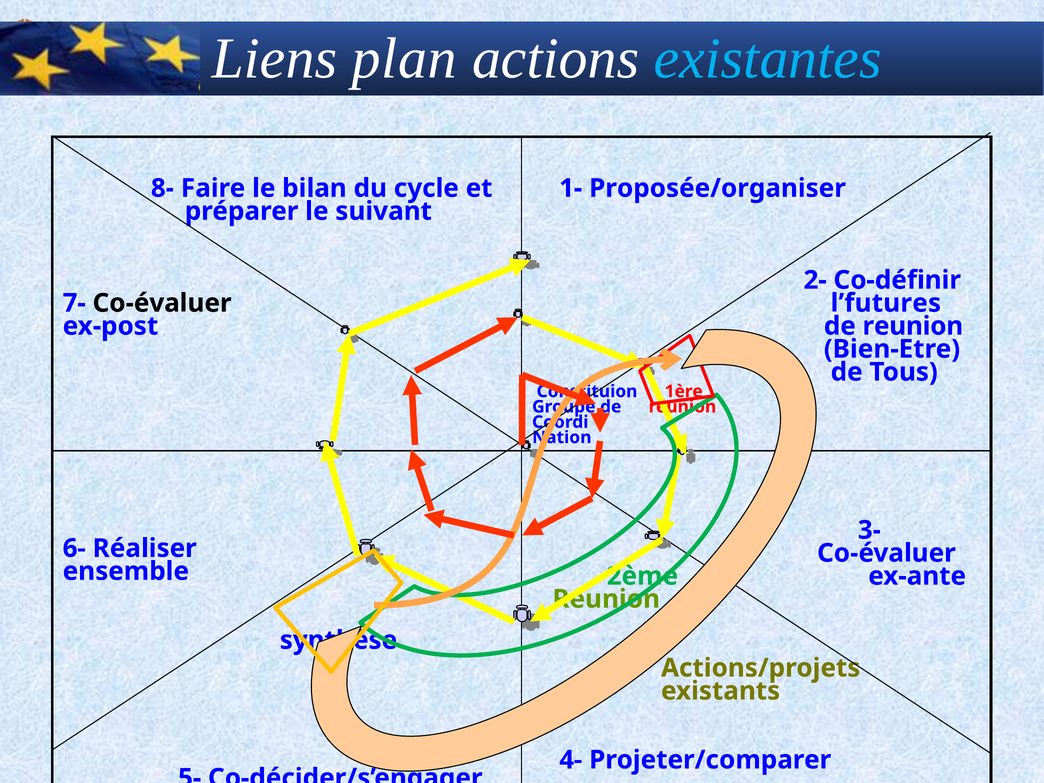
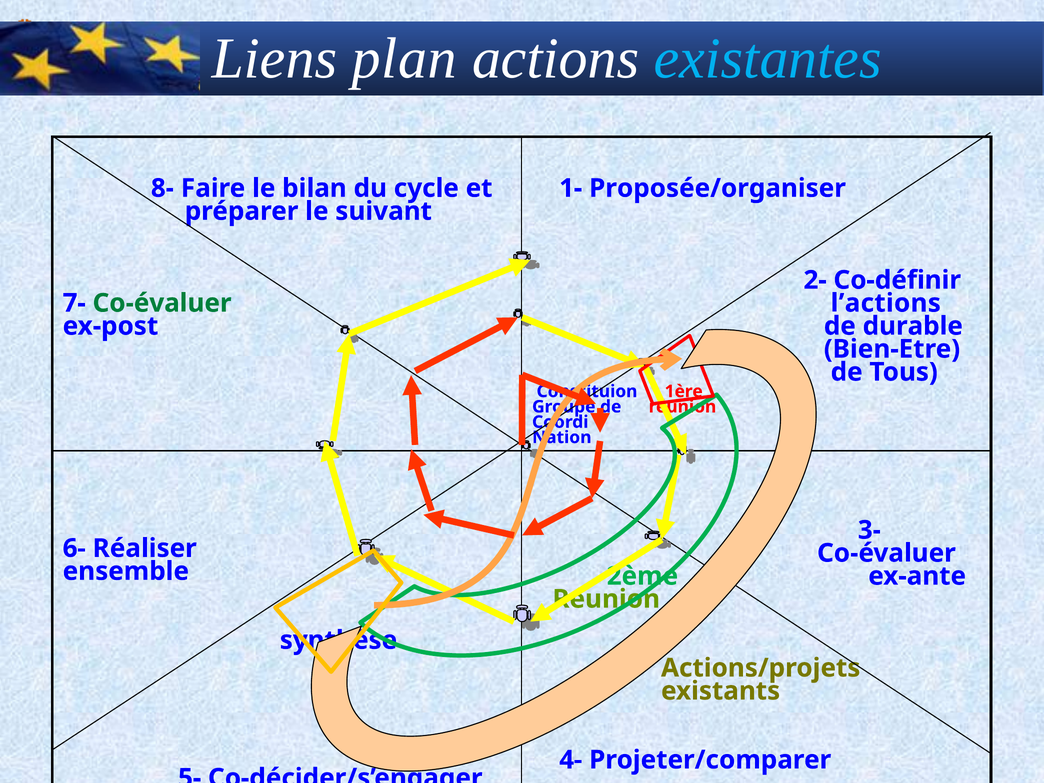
Co-évaluer at (162, 303) colour: black -> green
l’futures: l’futures -> l’actions
reunion: reunion -> durable
